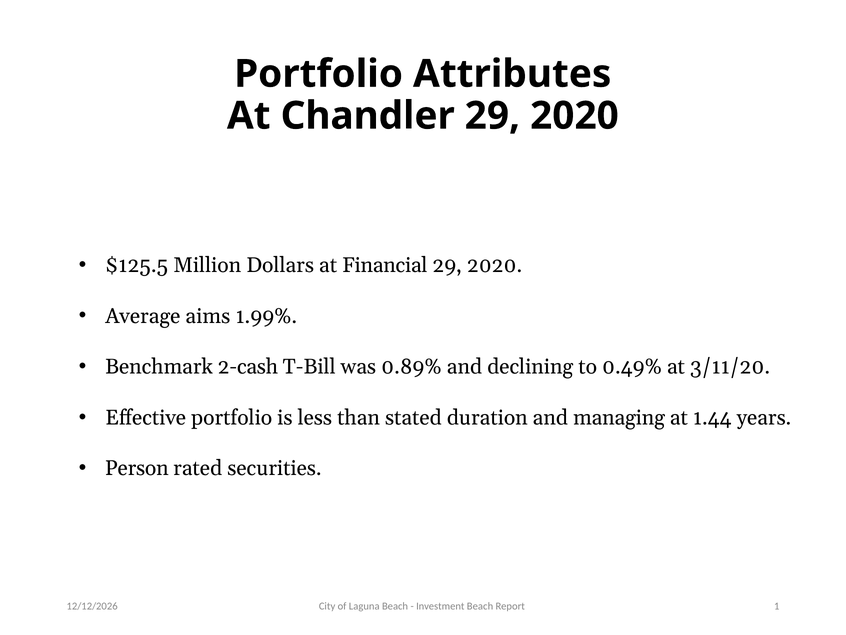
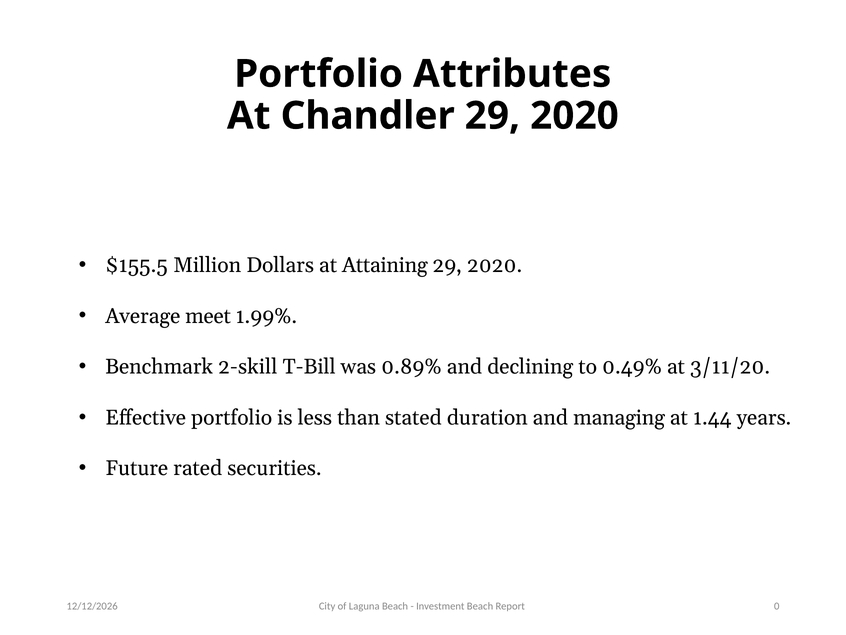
$125.5: $125.5 -> $155.5
Financial: Financial -> Attaining
aims: aims -> meet
2-cash: 2-cash -> 2-skill
Person: Person -> Future
1: 1 -> 0
